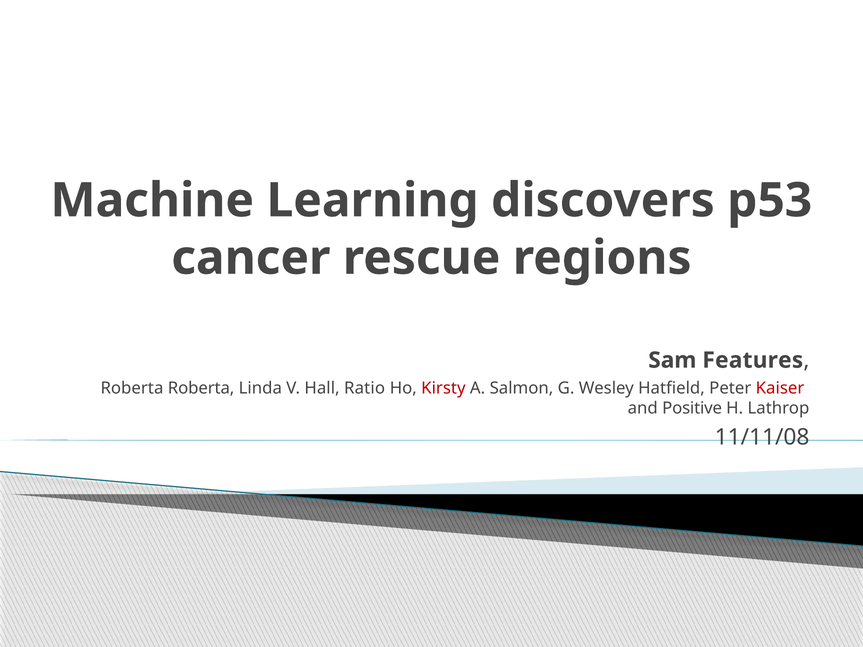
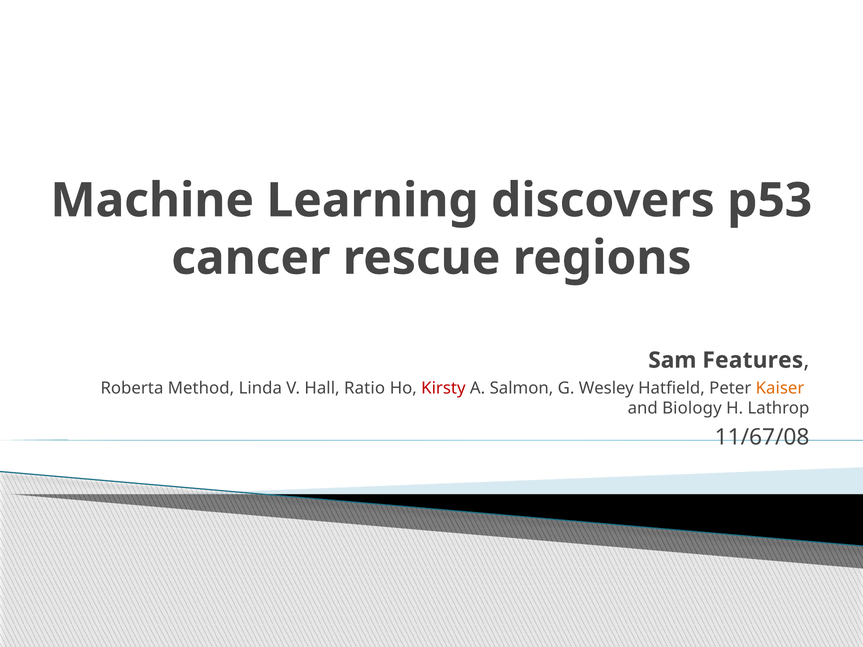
Roberta Roberta: Roberta -> Method
Kaiser colour: red -> orange
Positive: Positive -> Biology
11/11/08: 11/11/08 -> 11/67/08
